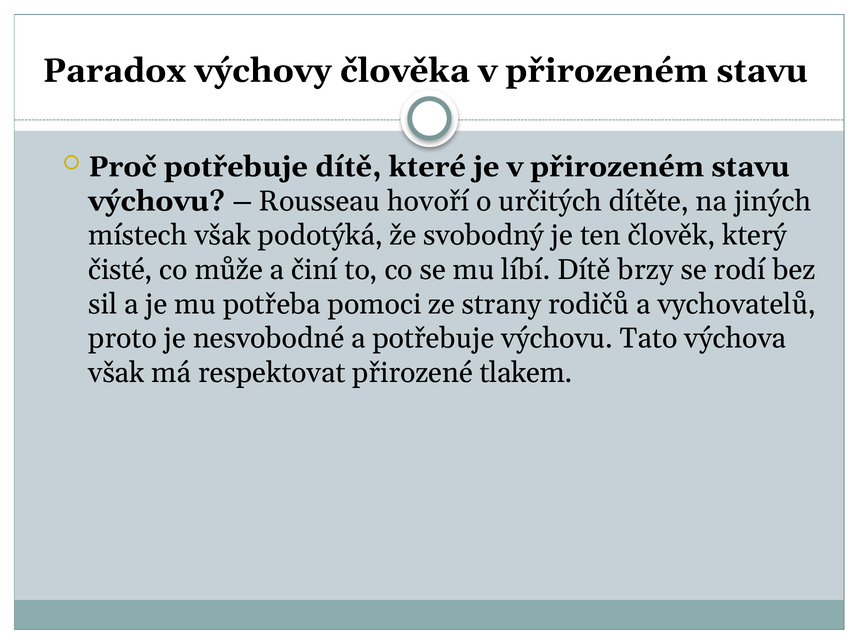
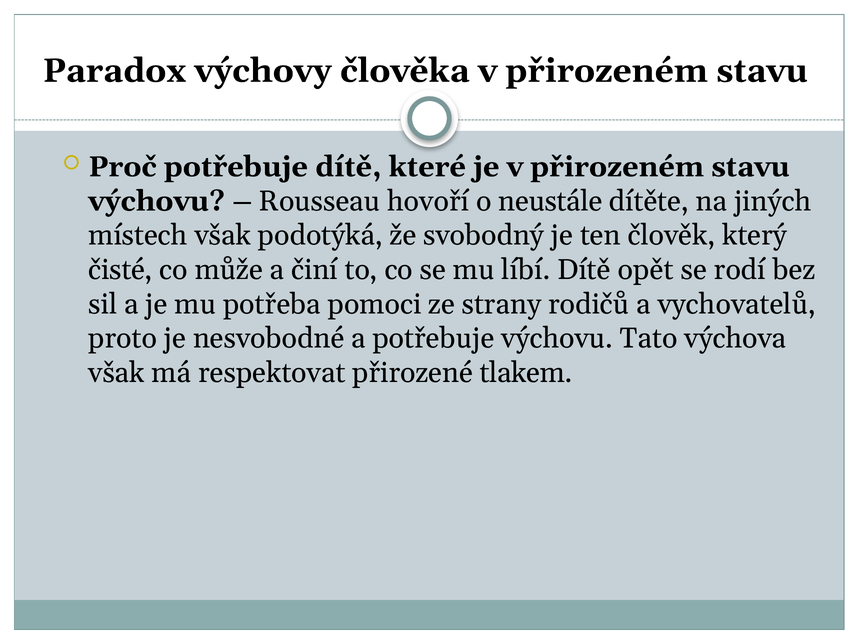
určitých: určitých -> neustále
brzy: brzy -> opět
